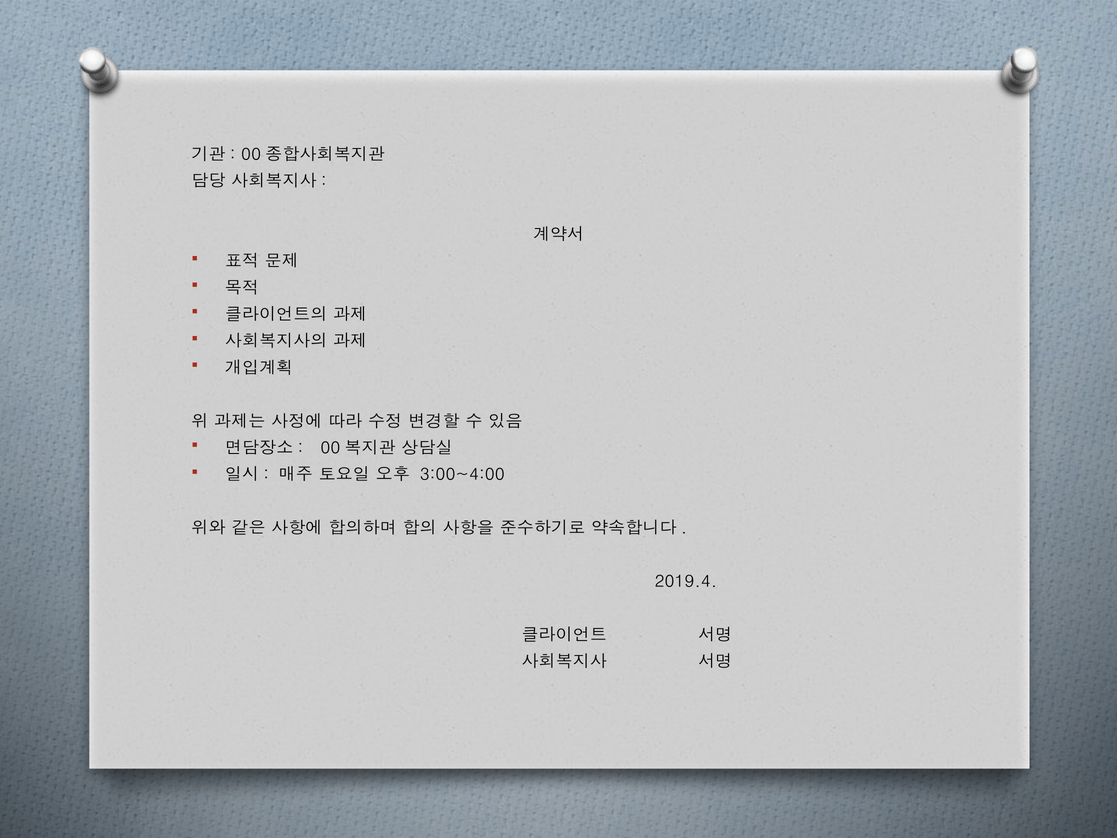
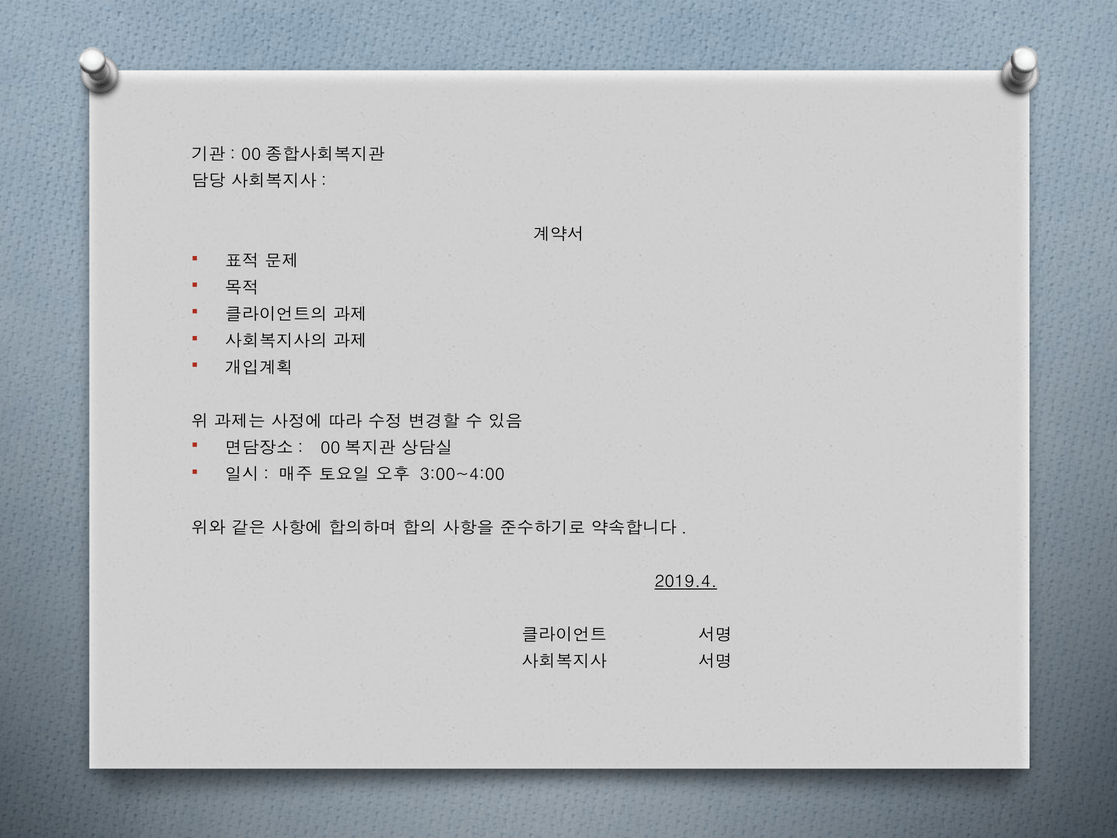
2019.4 underline: none -> present
